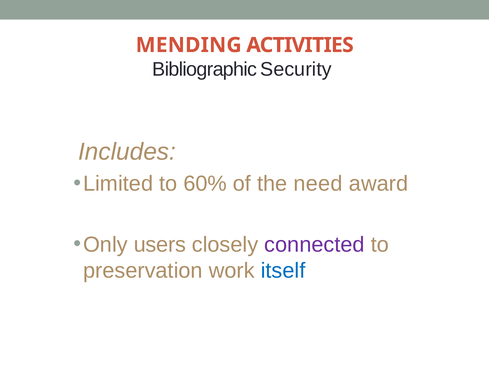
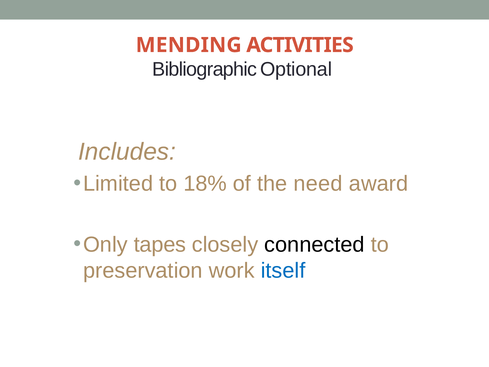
Security: Security -> Optional
60%: 60% -> 18%
users: users -> tapes
connected colour: purple -> black
